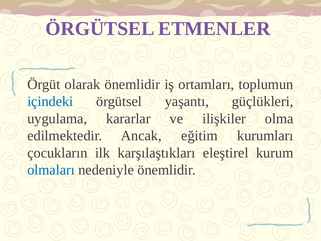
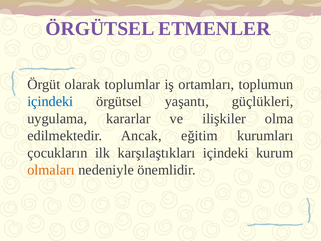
olarak önemlidir: önemlidir -> toplumlar
karşılaştıkları eleştirel: eleştirel -> içindeki
olmaları colour: blue -> orange
